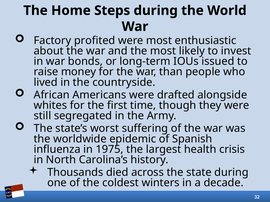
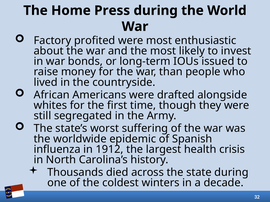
Steps: Steps -> Press
1975: 1975 -> 1912
